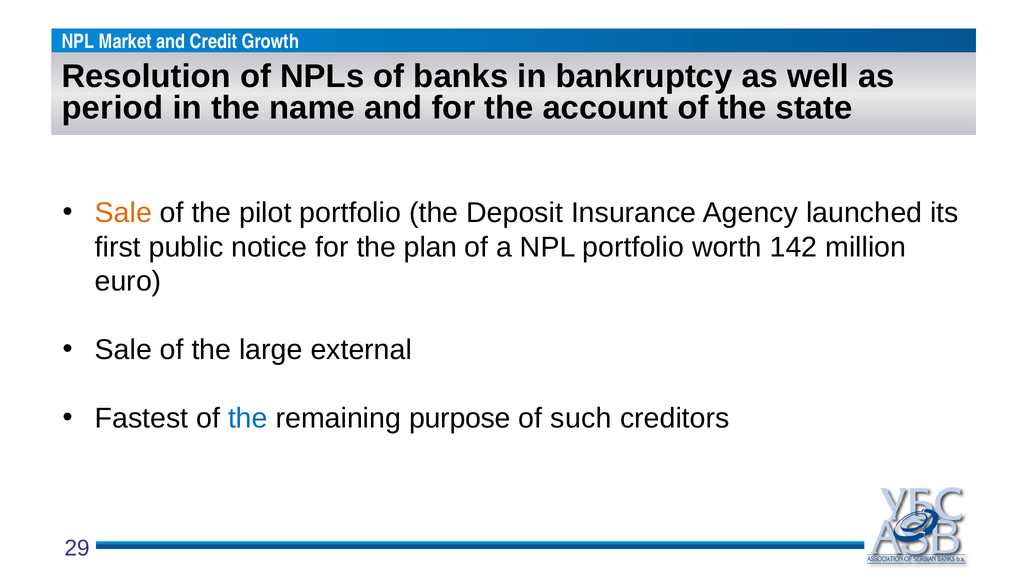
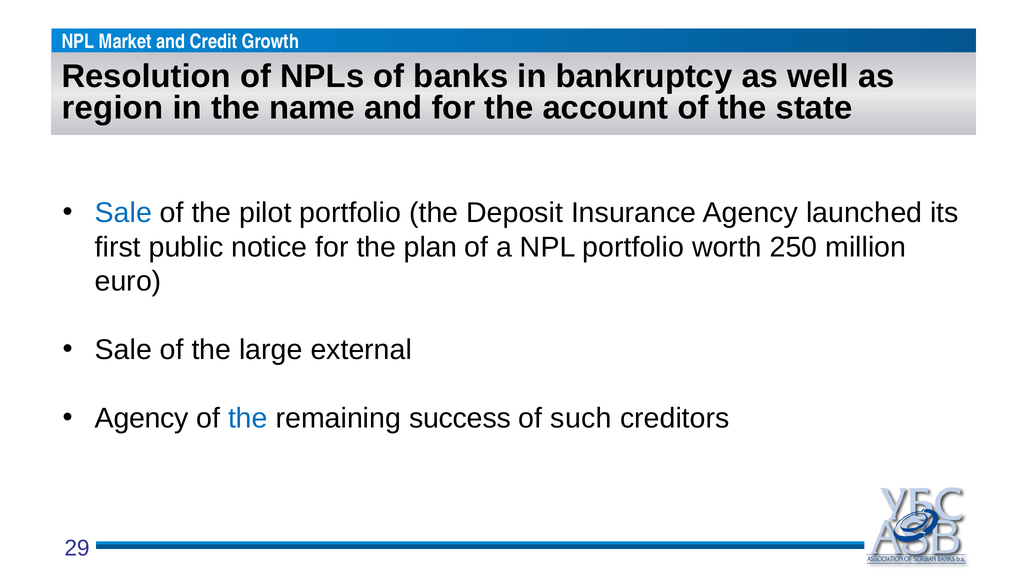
period: period -> region
Sale at (123, 213) colour: orange -> blue
142: 142 -> 250
Fastest at (142, 418): Fastest -> Agency
purpose: purpose -> success
